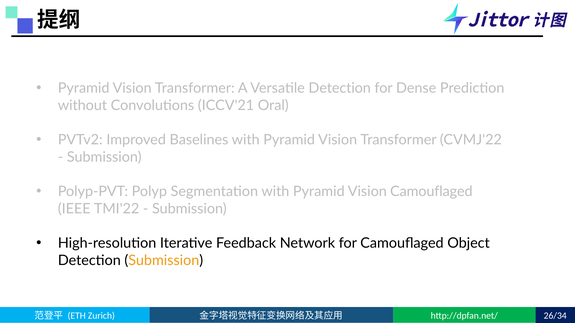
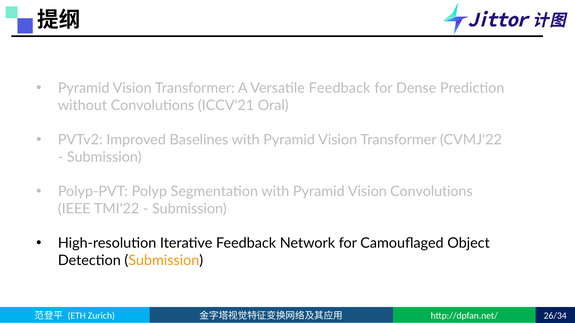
Versatile Detection: Detection -> Feedback
Vision Camouflaged: Camouflaged -> Convolutions
